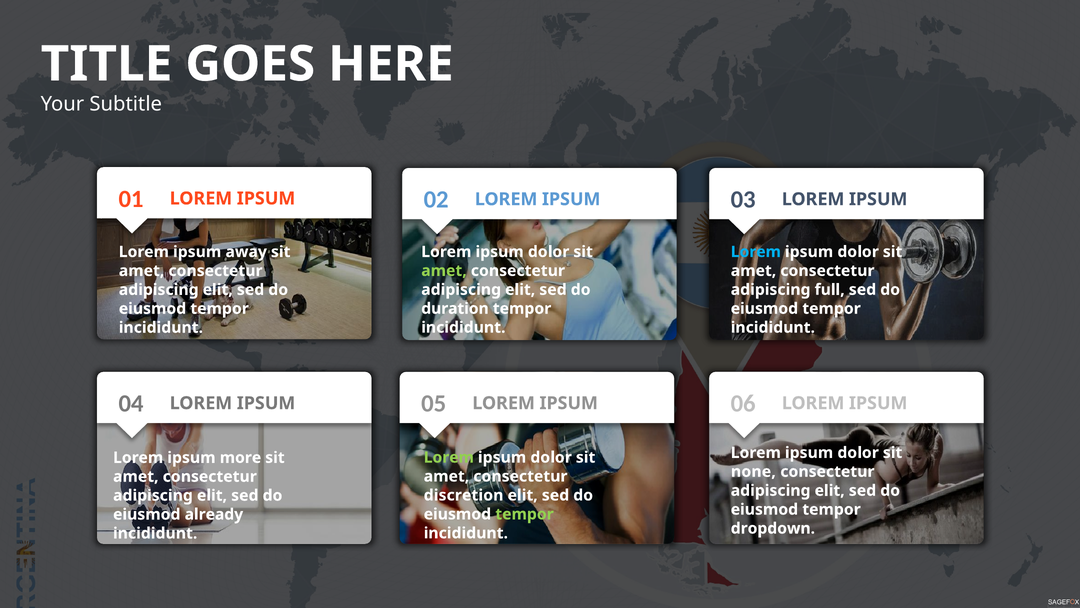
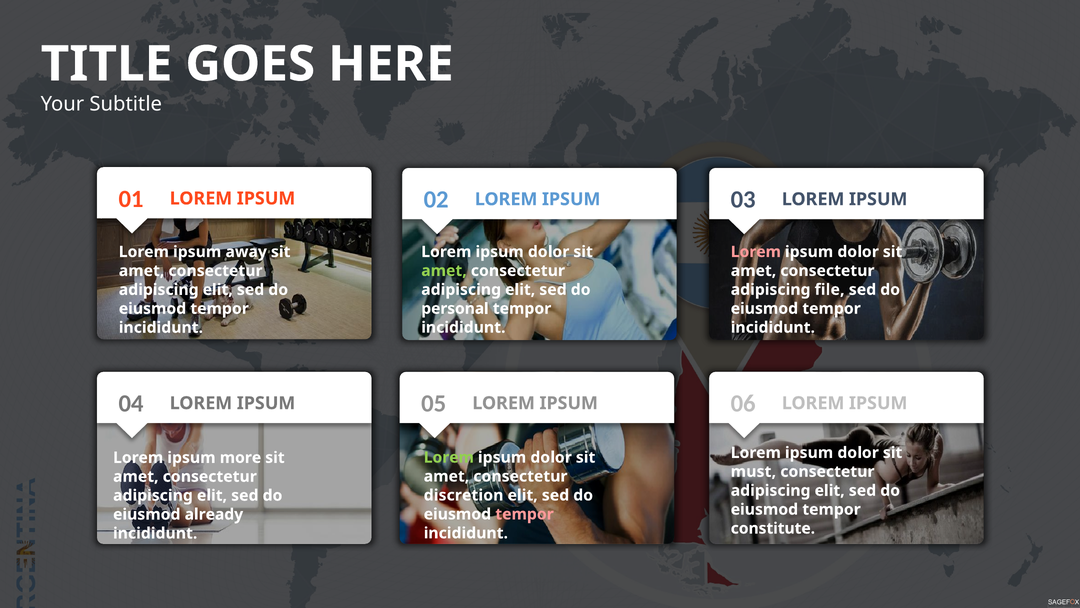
Lorem at (756, 252) colour: light blue -> pink
full: full -> file
duration: duration -> personal
none: none -> must
tempor at (525, 514) colour: light green -> pink
dropdown: dropdown -> constitute
